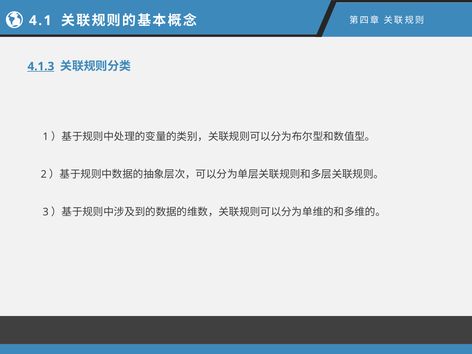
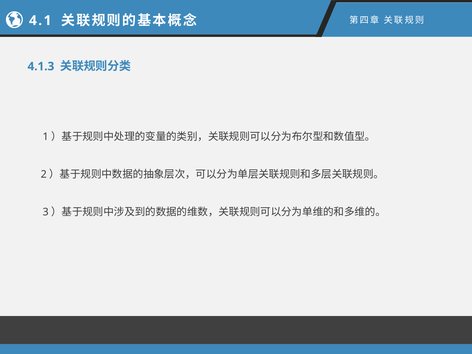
4.1.3 underline: present -> none
